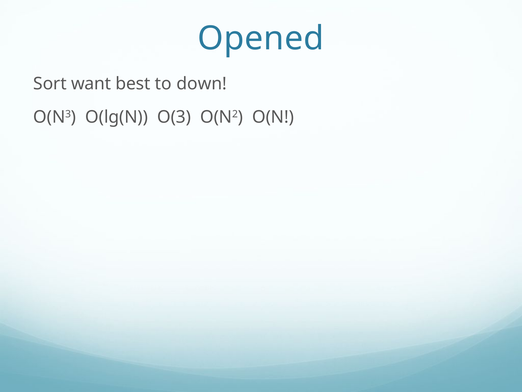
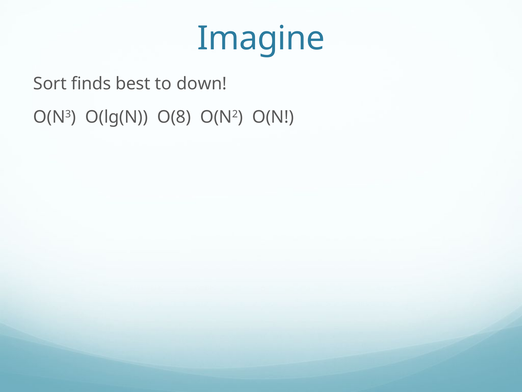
Opened: Opened -> Imagine
want: want -> finds
O(3: O(3 -> O(8
